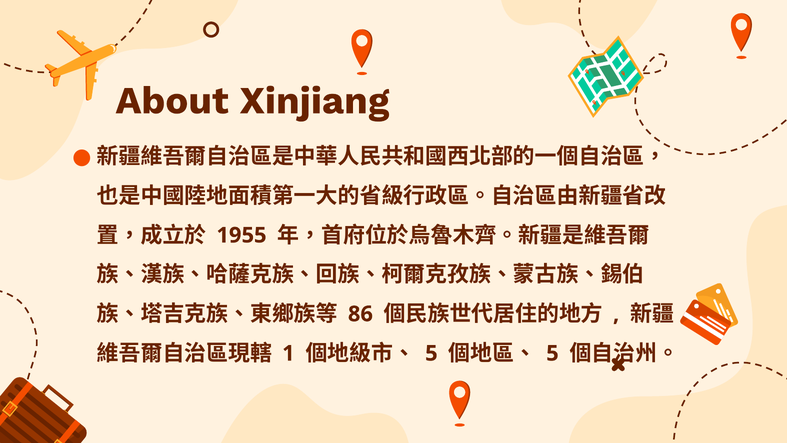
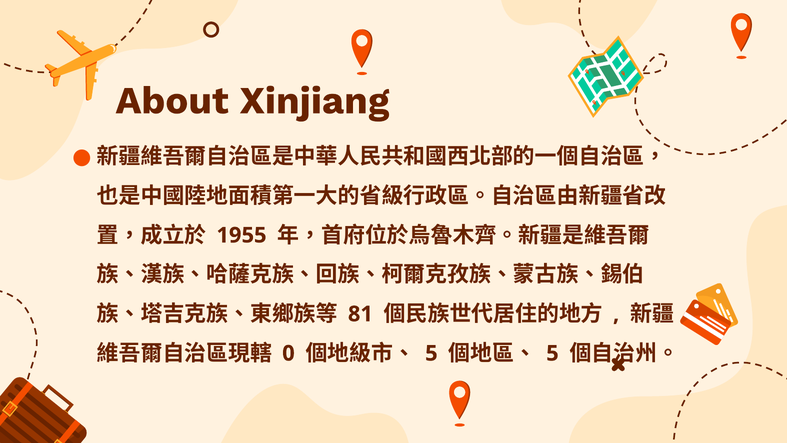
86: 86 -> 81
1: 1 -> 0
